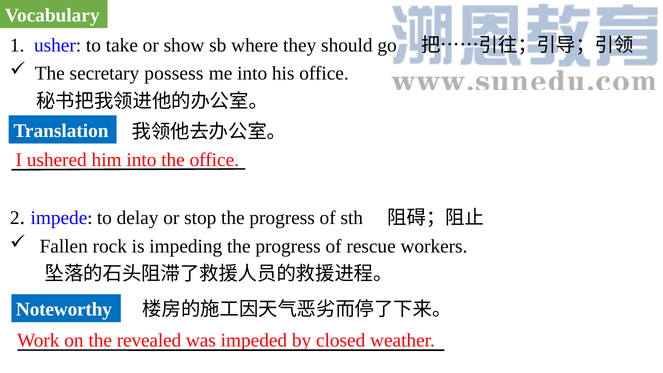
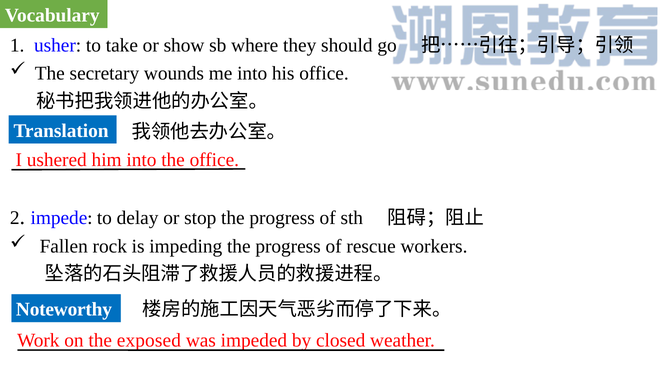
possess: possess -> wounds
revealed: revealed -> exposed
